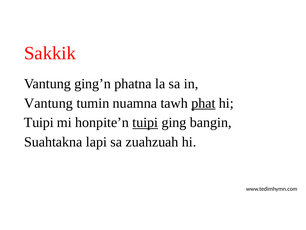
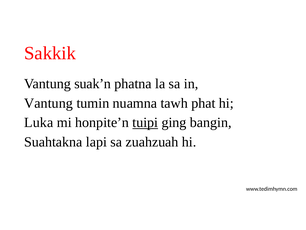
ging’n: ging’n -> suak’n
phat underline: present -> none
Tuipi at (39, 122): Tuipi -> Luka
